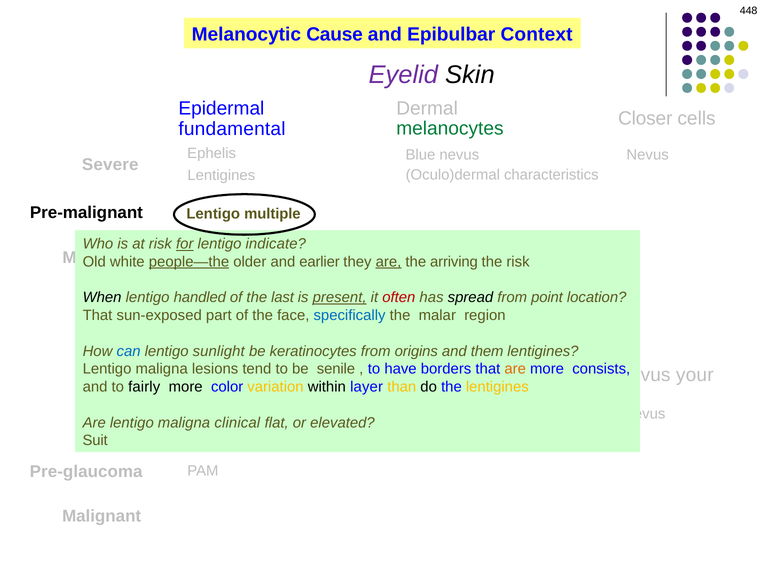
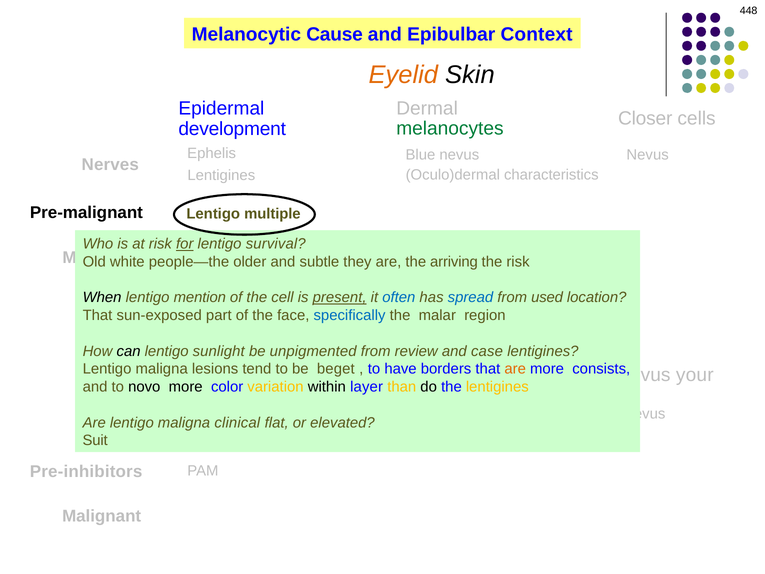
Eyelid colour: purple -> orange
fundamental: fundamental -> development
Severe: Severe -> Nerves
indicate: indicate -> survival
people—the underline: present -> none
earlier: earlier -> subtle
are at (388, 262) underline: present -> none
handled: handled -> mention
last: last -> cell
often colour: red -> blue
spread colour: black -> blue
point: point -> used
can colour: blue -> black
keratinocytes: keratinocytes -> unpigmented
origins: origins -> review
them: them -> case
senile: senile -> beget
fairly: fairly -> novo
Pre-glaucoma: Pre-glaucoma -> Pre-inhibitors
